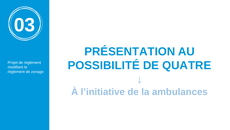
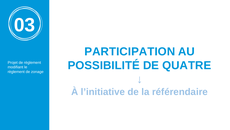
PRÉSENTATION: PRÉSENTATION -> PARTICIPATION
ambulances: ambulances -> référendaire
